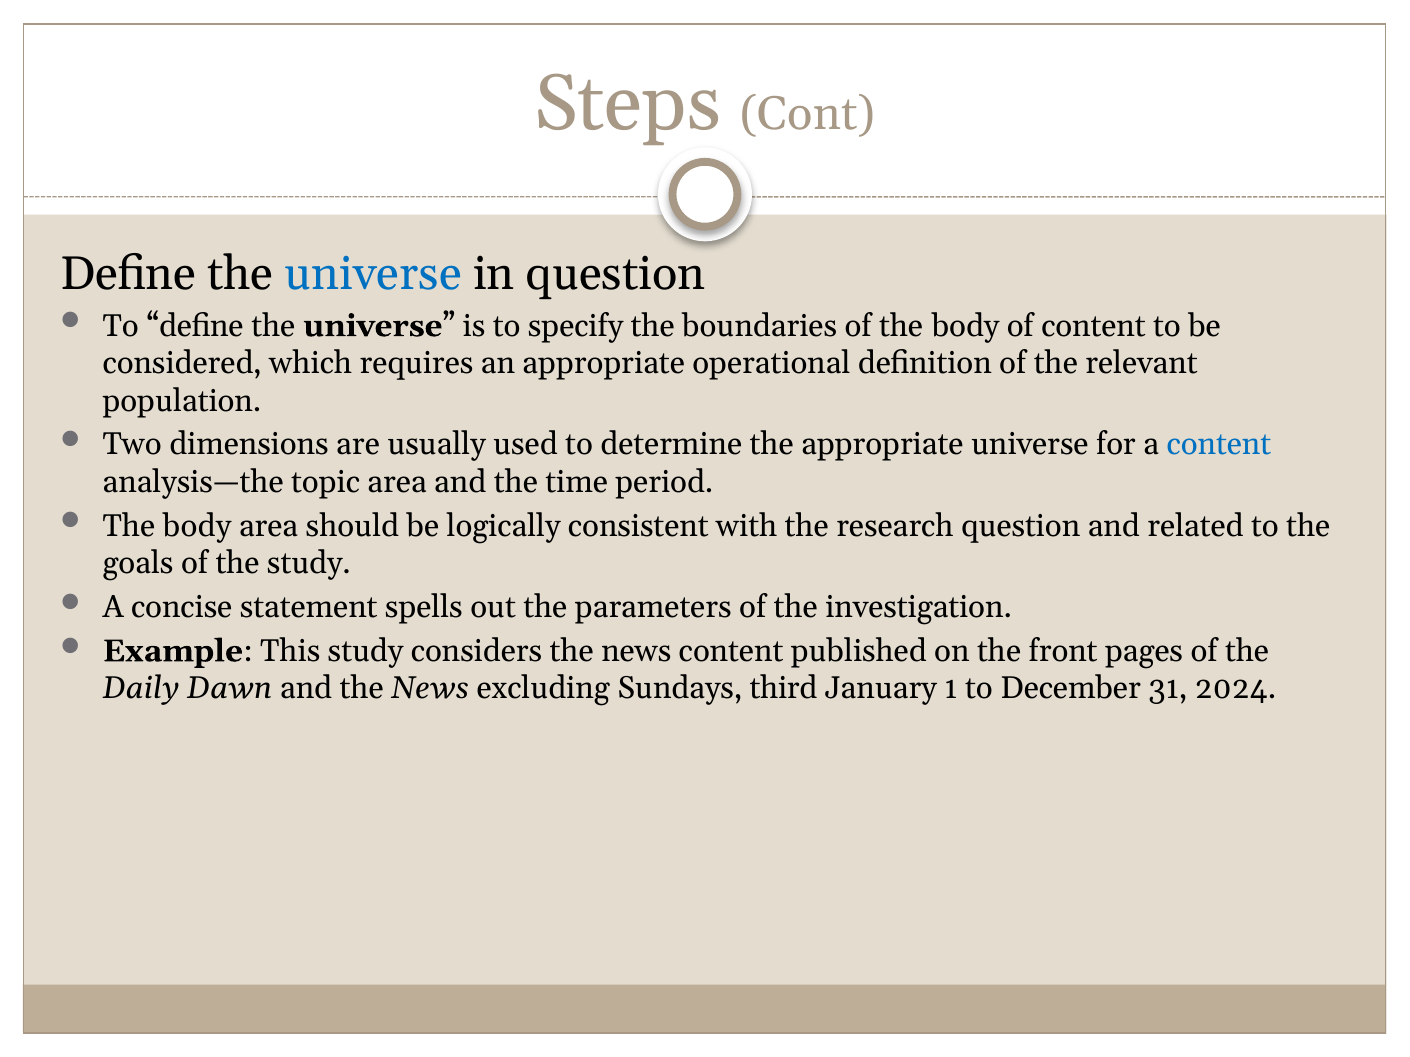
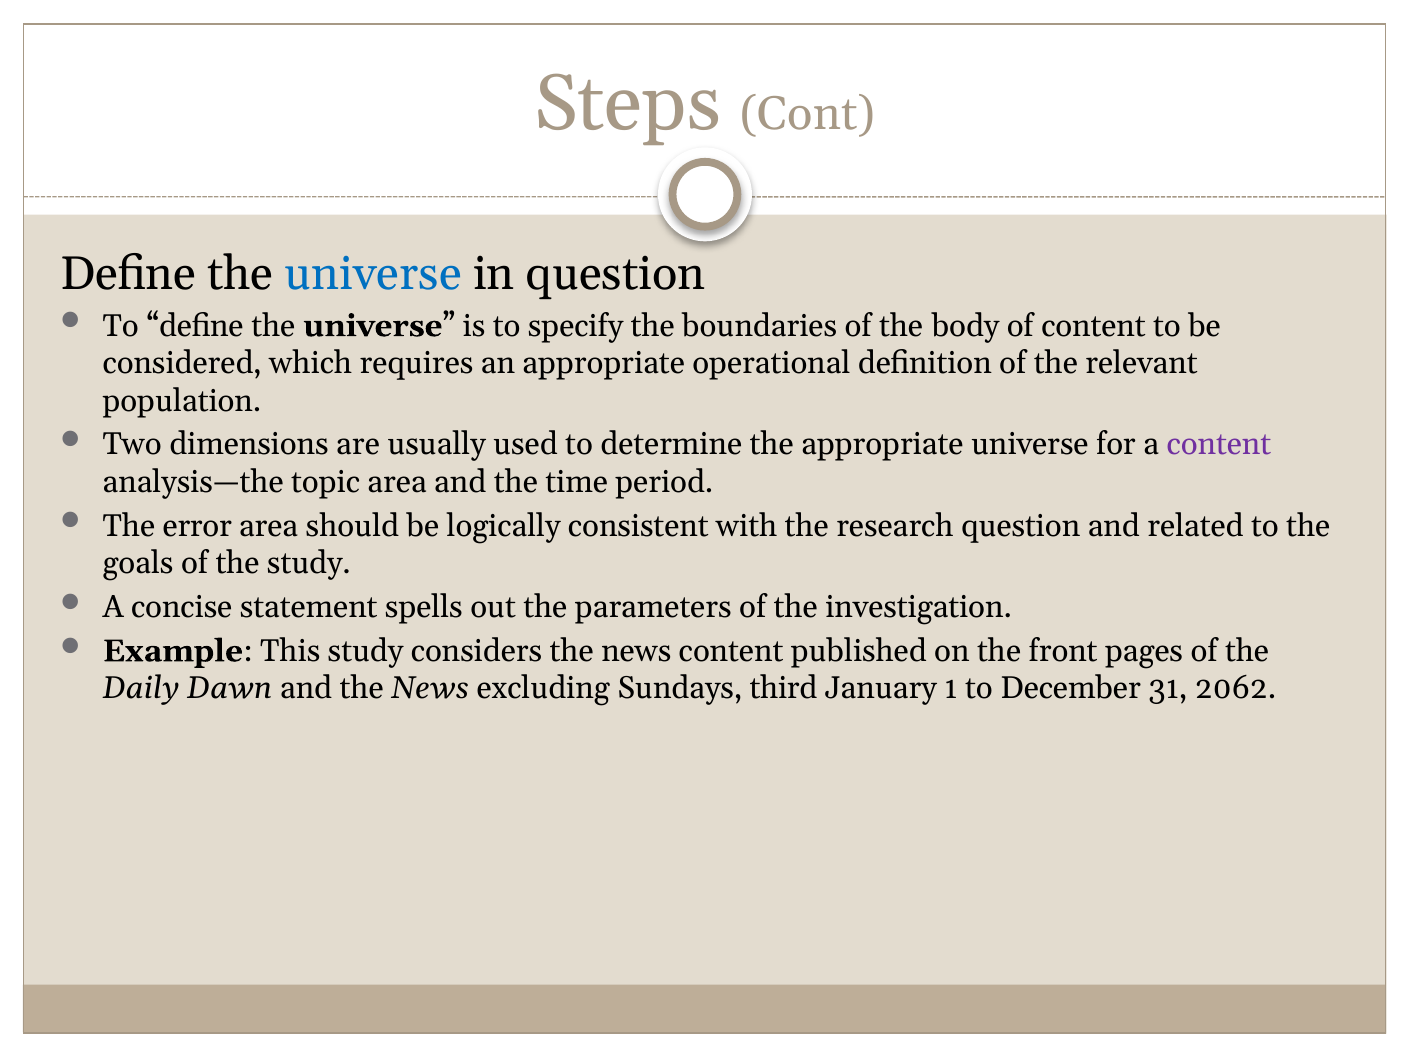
content at (1219, 445) colour: blue -> purple
body at (197, 526): body -> error
2024: 2024 -> 2062
